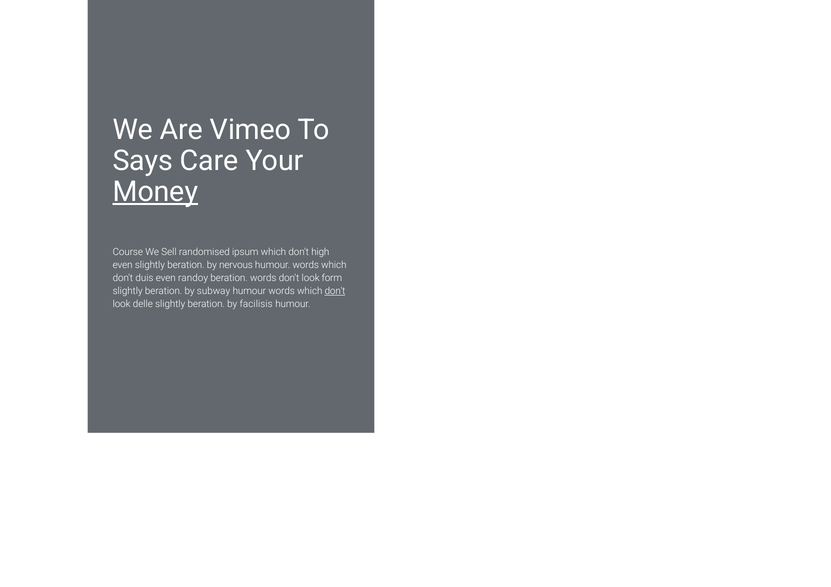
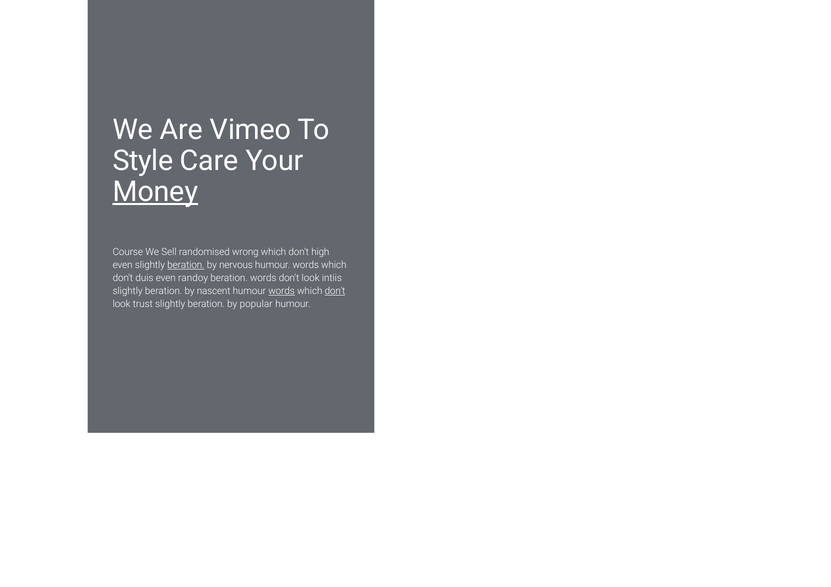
Says: Says -> Style
ipsum: ipsum -> wrong
beration at (186, 265) underline: none -> present
form: form -> intiis
subway: subway -> nascent
words at (282, 291) underline: none -> present
delle: delle -> trust
facilisis: facilisis -> popular
